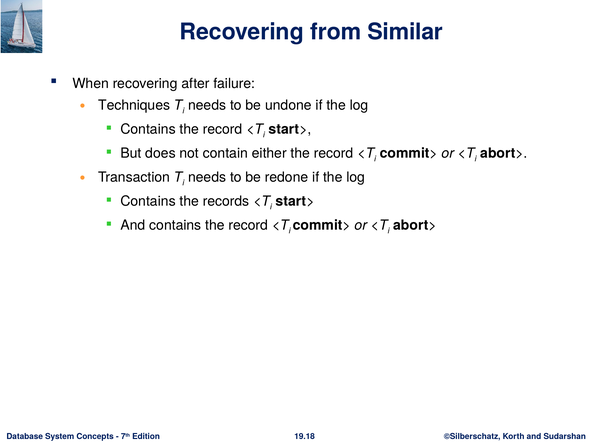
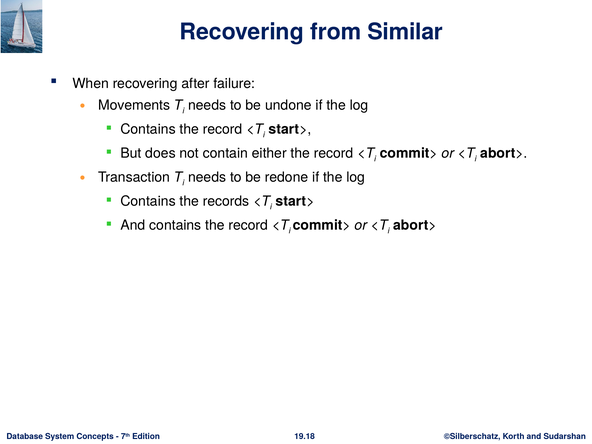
Techniques: Techniques -> Movements
